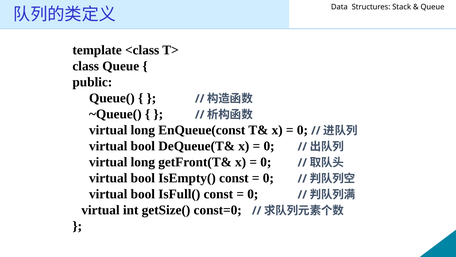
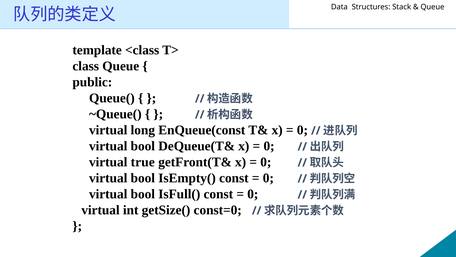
long at (143, 162): long -> true
